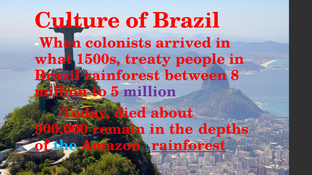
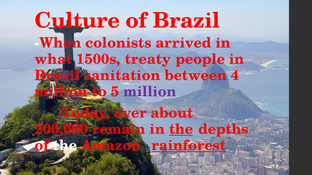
Brazil rainforest: rainforest -> sanitation
8: 8 -> 4
died: died -> over
900,000: 900,000 -> 200,080
the at (181, 130) underline: none -> present
the at (65, 146) colour: light blue -> white
